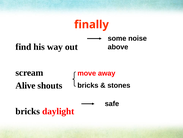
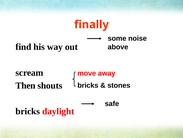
Alive: Alive -> Then
